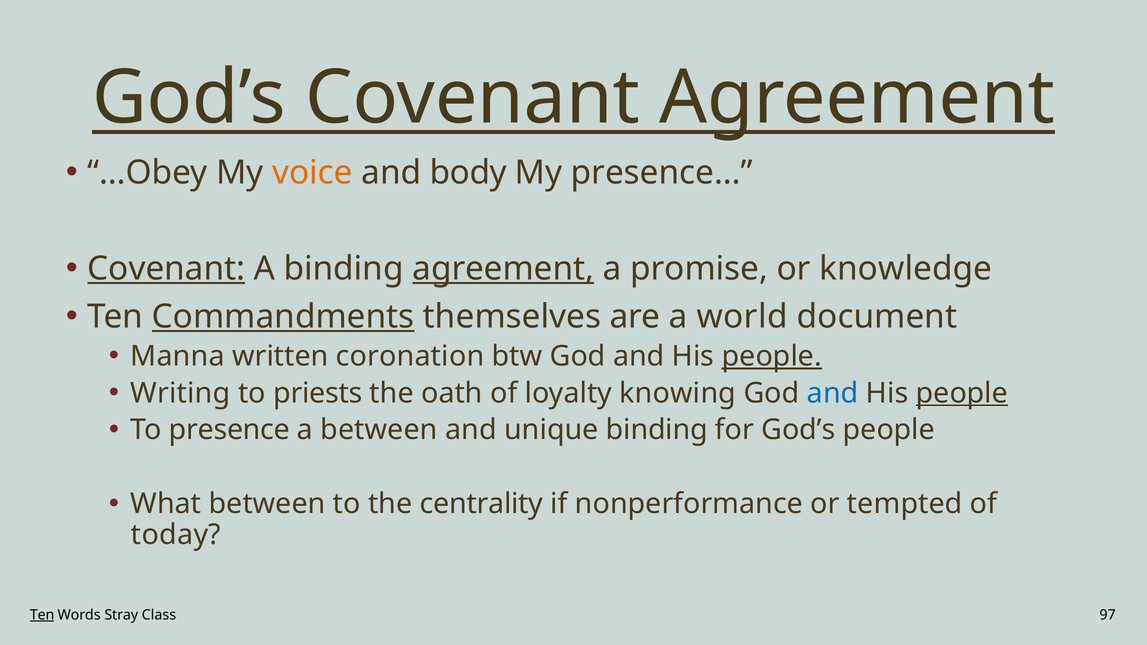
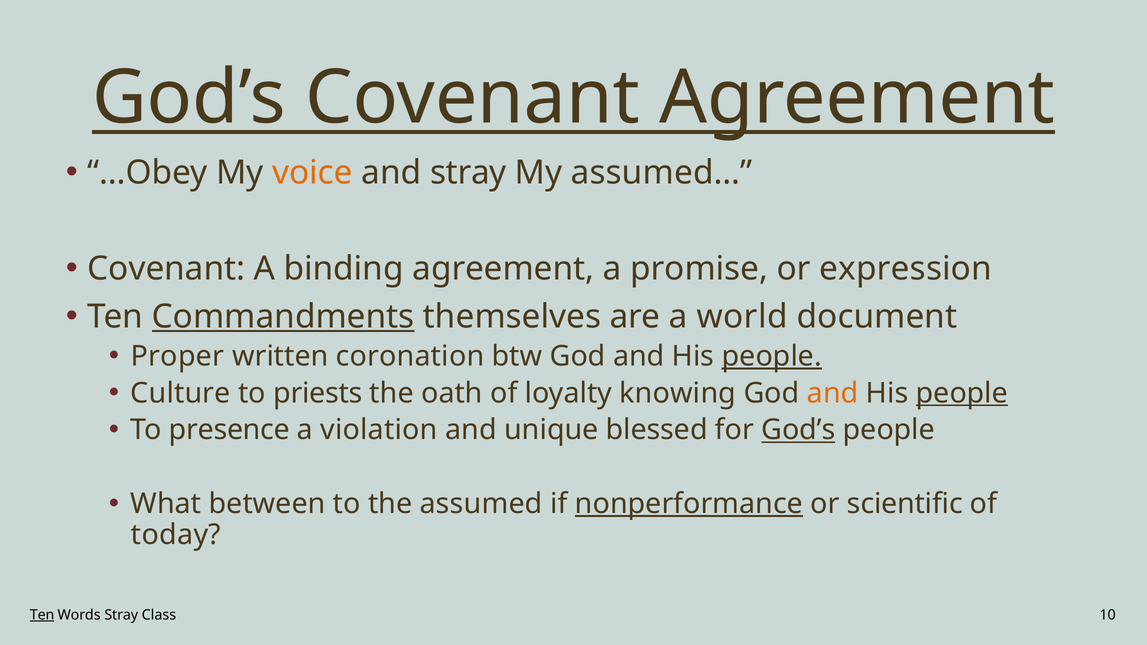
and body: body -> stray
presence…: presence… -> assumed…
Covenant at (166, 269) underline: present -> none
agreement at (503, 269) underline: present -> none
knowledge: knowledge -> expression
Manna: Manna -> Proper
Writing: Writing -> Culture
and at (833, 393) colour: blue -> orange
a between: between -> violation
unique binding: binding -> blessed
God’s at (798, 430) underline: none -> present
centrality: centrality -> assumed
nonperformance underline: none -> present
tempted: tempted -> scientific
97: 97 -> 10
